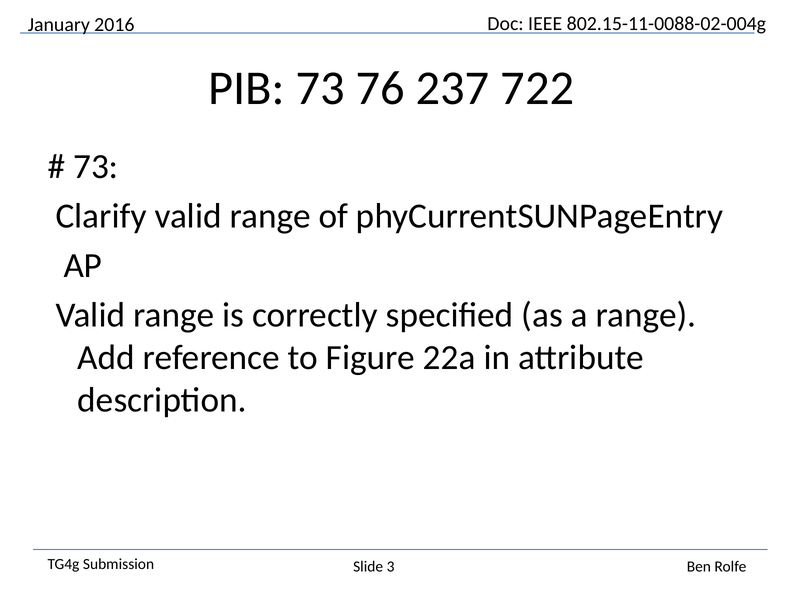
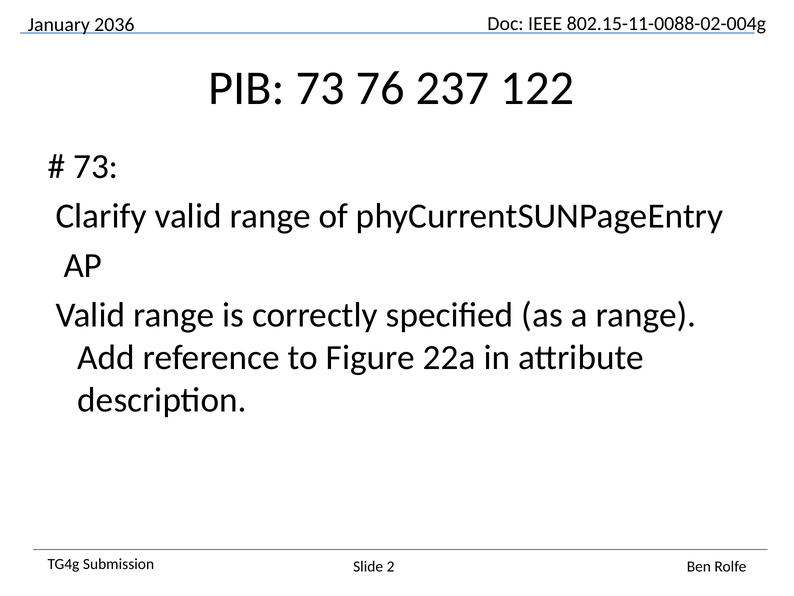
2016: 2016 -> 2036
722: 722 -> 122
3: 3 -> 2
